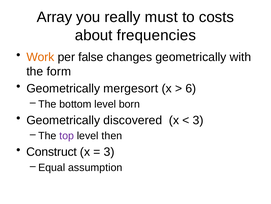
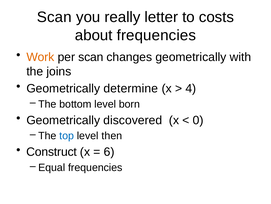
Array at (54, 17): Array -> Scan
must: must -> letter
per false: false -> scan
form: form -> joins
mergesort: mergesort -> determine
6: 6 -> 4
3 at (198, 120): 3 -> 0
top colour: purple -> blue
3 at (109, 151): 3 -> 6
Equal assumption: assumption -> frequencies
